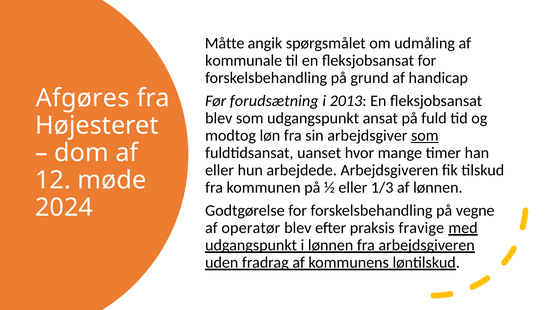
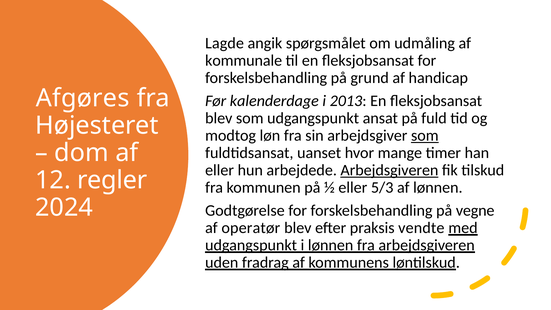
Måtte: Måtte -> Lagde
forudsætning: forudsætning -> kalenderdage
Arbejdsgiveren at (389, 170) underline: none -> present
møde: møde -> regler
1/3: 1/3 -> 5/3
fravige: fravige -> vendte
